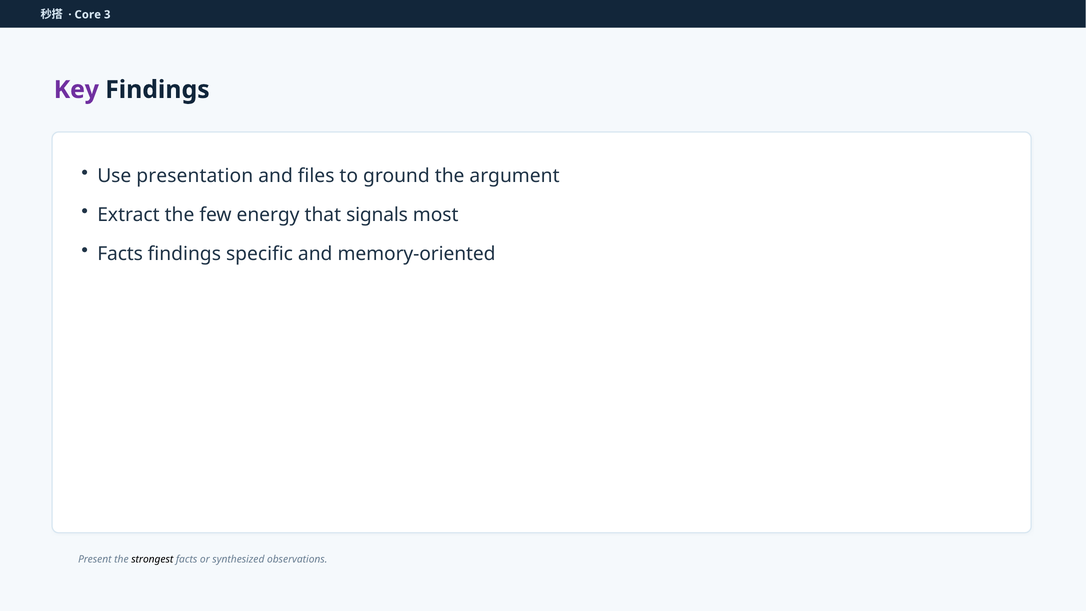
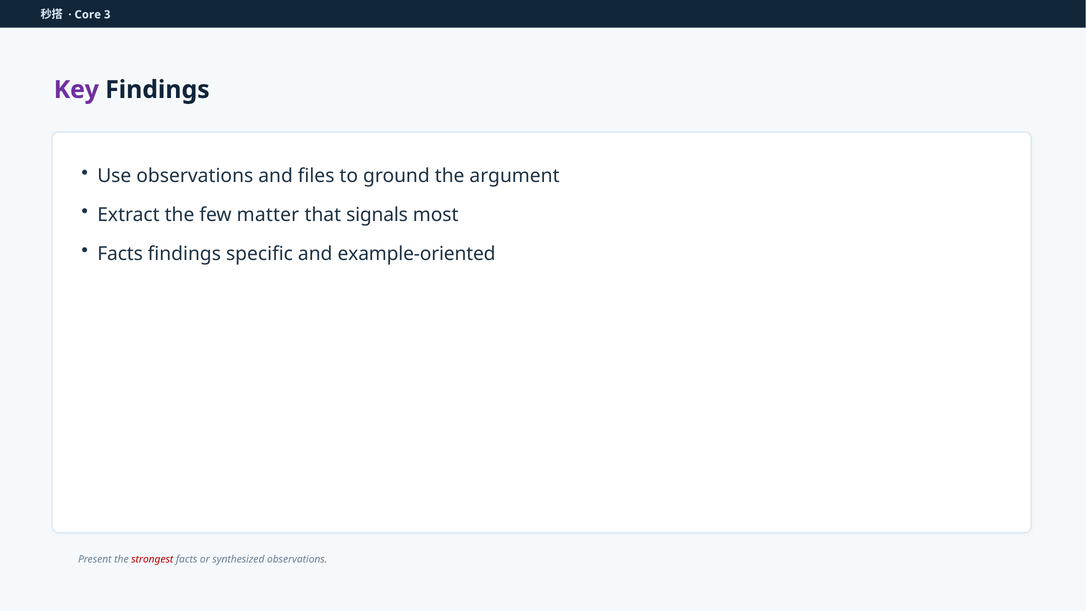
Use presentation: presentation -> observations
energy: energy -> matter
memory-oriented: memory-oriented -> example-oriented
strongest colour: black -> red
